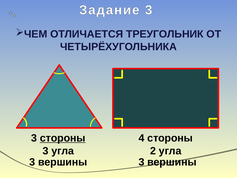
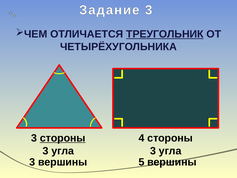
ТРЕУГОЛЬНИК underline: none -> present
2 at (153, 151): 2 -> 3
вершины 3: 3 -> 5
